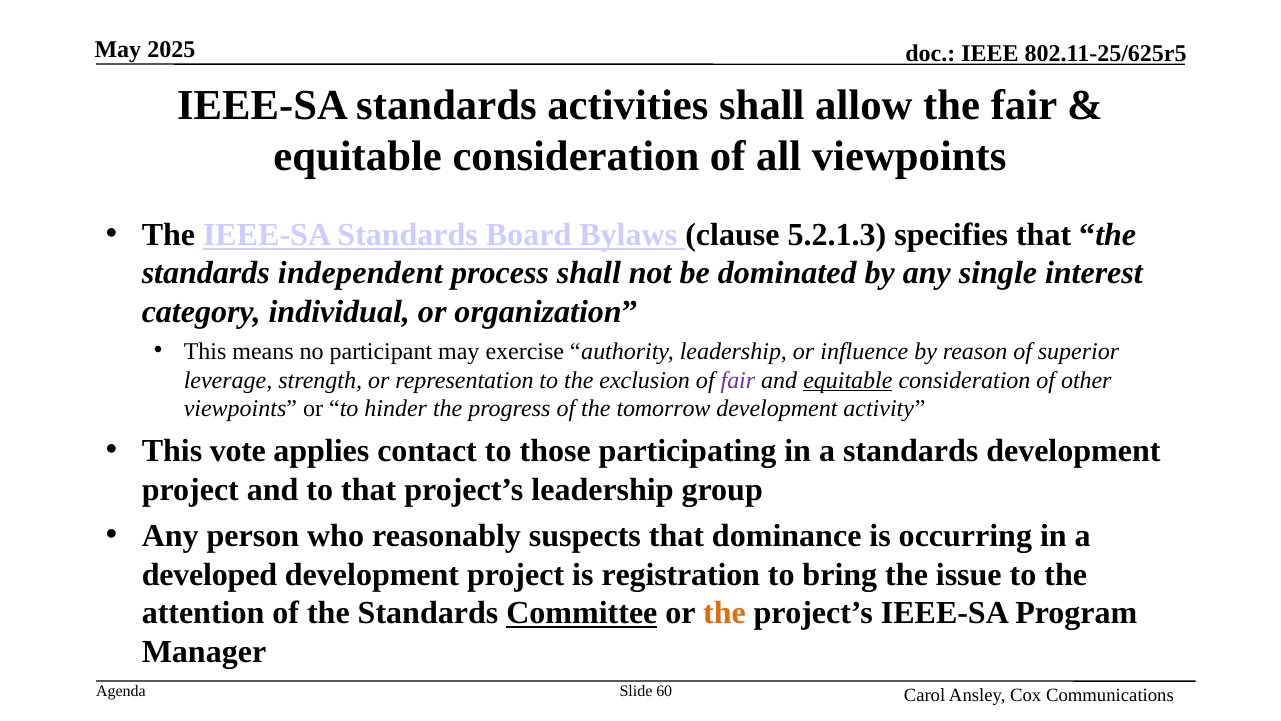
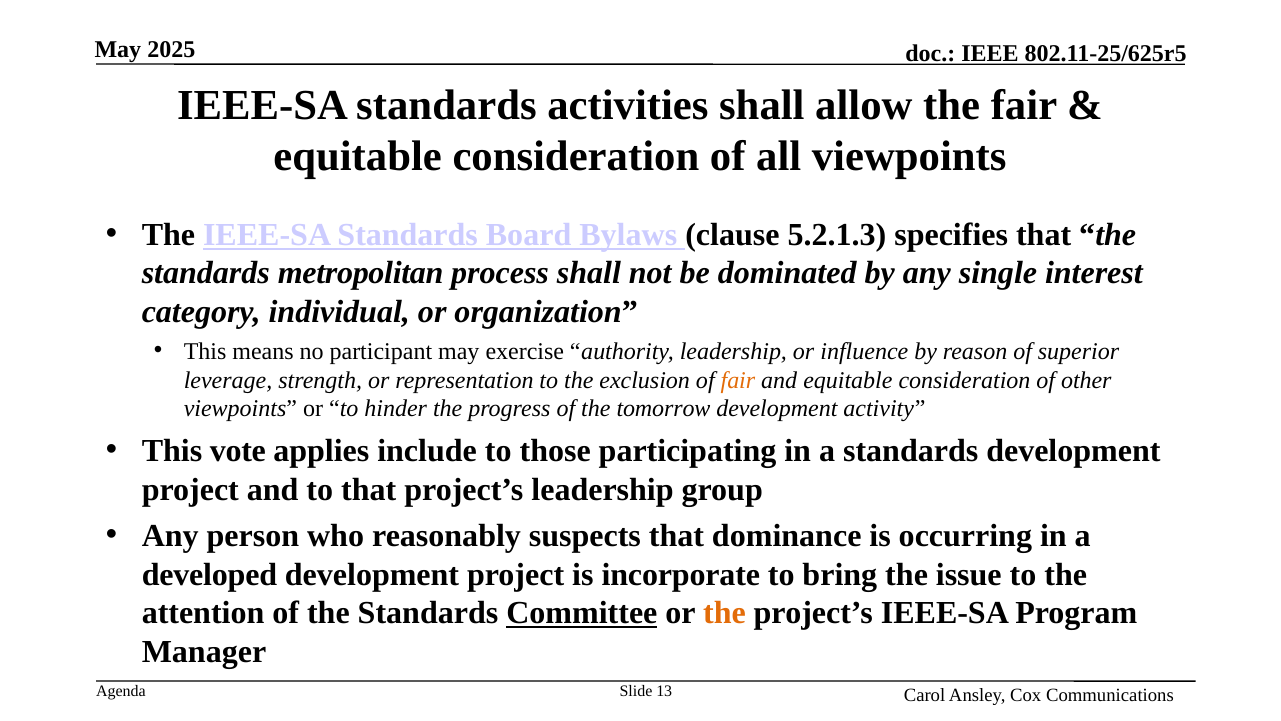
independent: independent -> metropolitan
fair at (738, 380) colour: purple -> orange
equitable at (848, 380) underline: present -> none
contact: contact -> include
registration: registration -> incorporate
60: 60 -> 13
